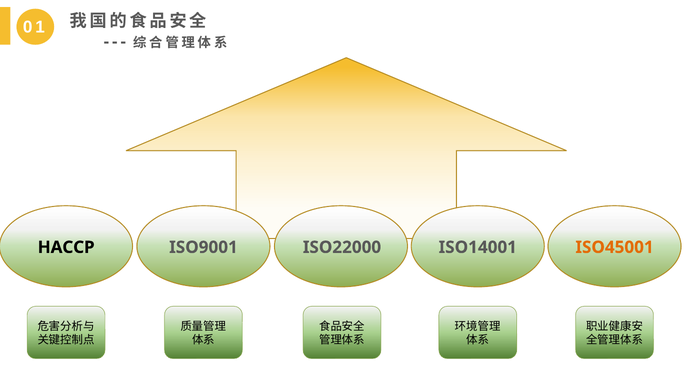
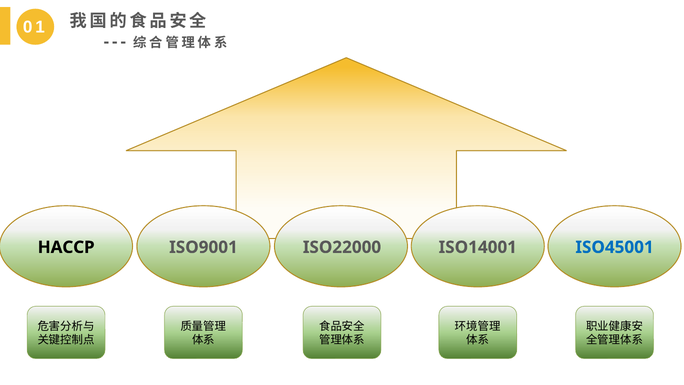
ISO45001 colour: orange -> blue
